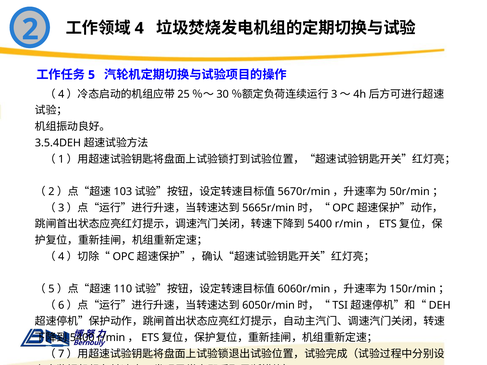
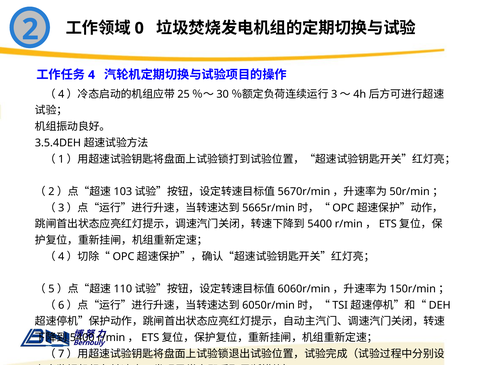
4: 4 -> 0
5: 5 -> 4
